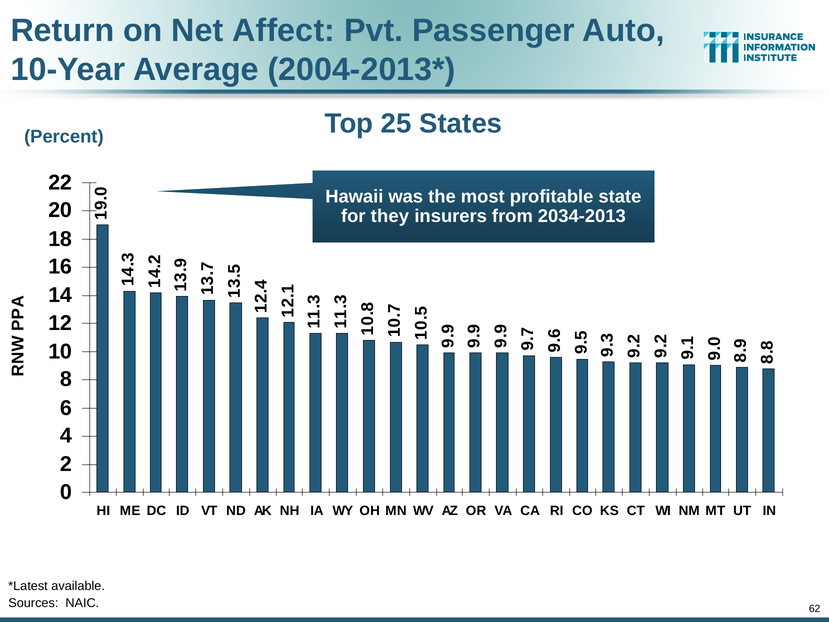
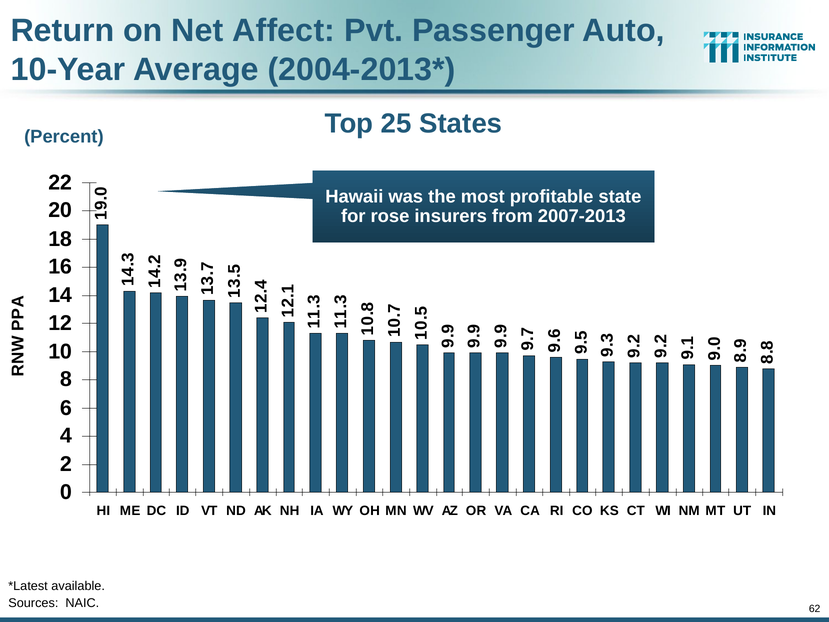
they: they -> rose
2034-2013: 2034-2013 -> 2007-2013
